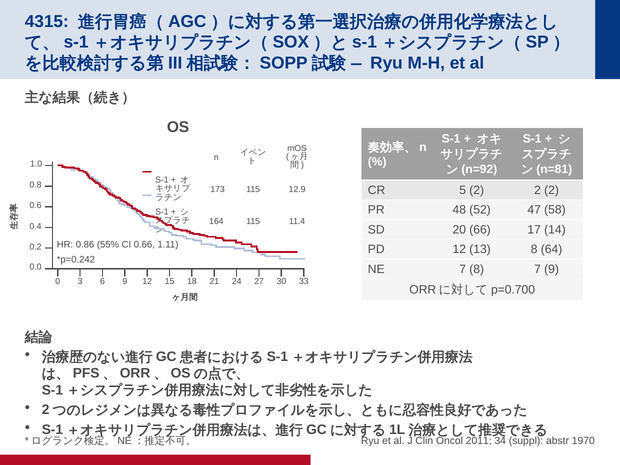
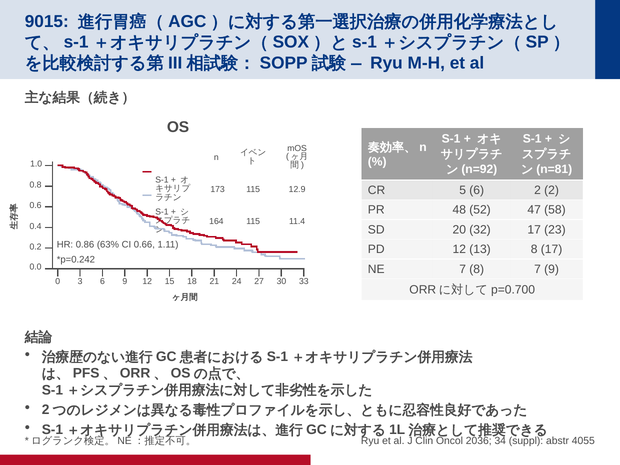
4315: 4315 -> 9015
5 2: 2 -> 6
66: 66 -> 32
14: 14 -> 23
55%: 55% -> 63%
8 64: 64 -> 17
2011: 2011 -> 2036
1970: 1970 -> 4055
